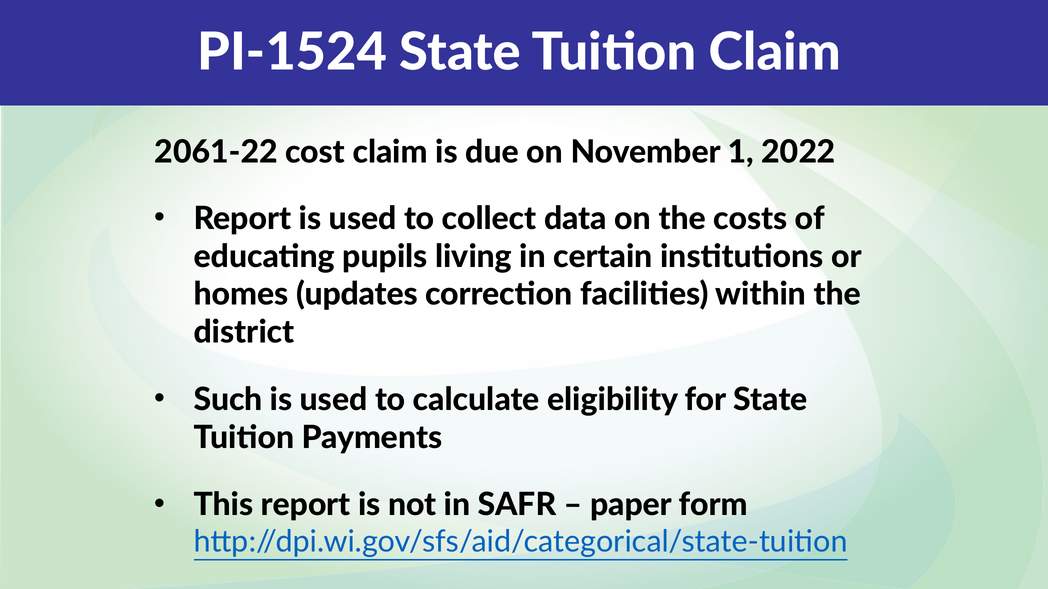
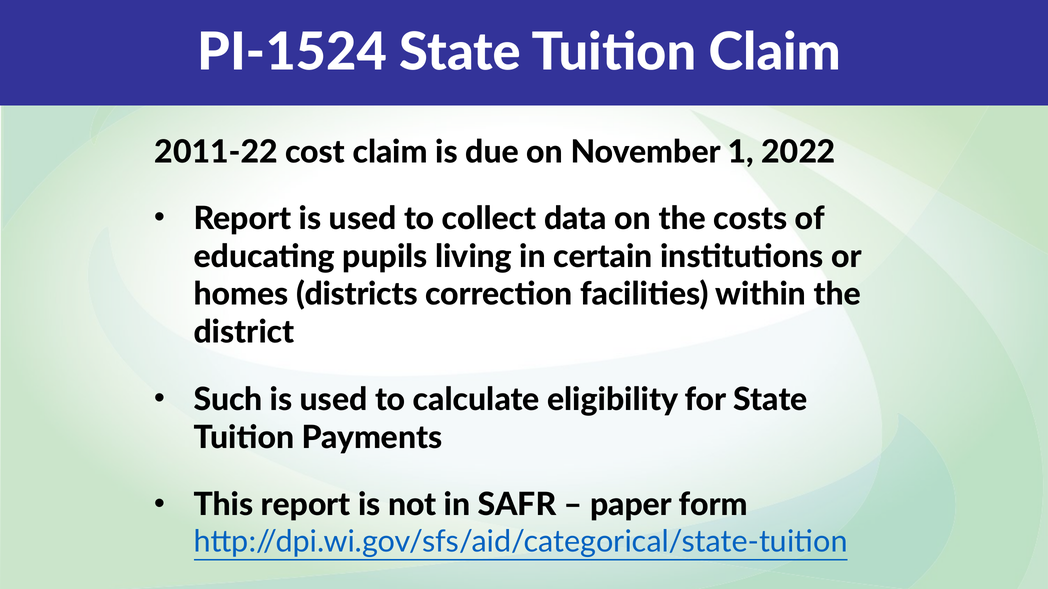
2061-22: 2061-22 -> 2011-22
updates: updates -> districts
